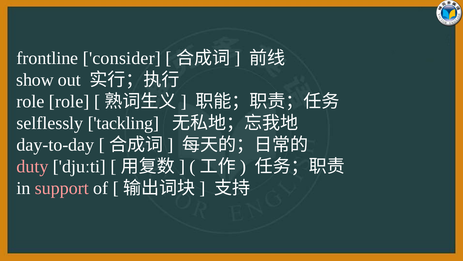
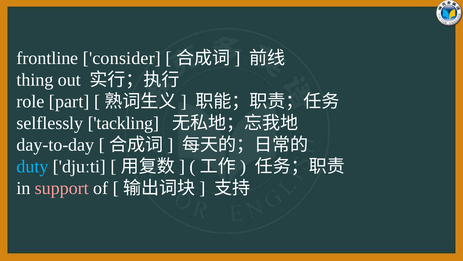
show: show -> thing
role role: role -> part
duty colour: pink -> light blue
